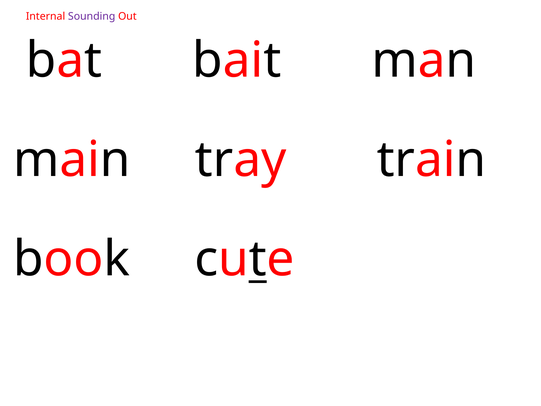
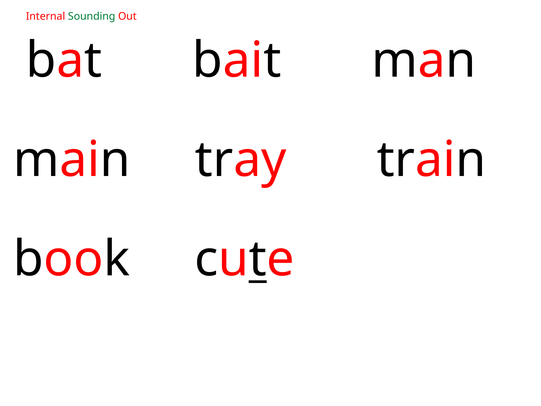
Sounding colour: purple -> green
